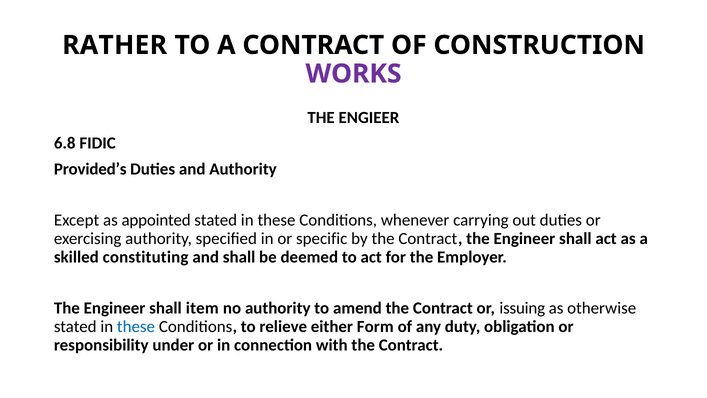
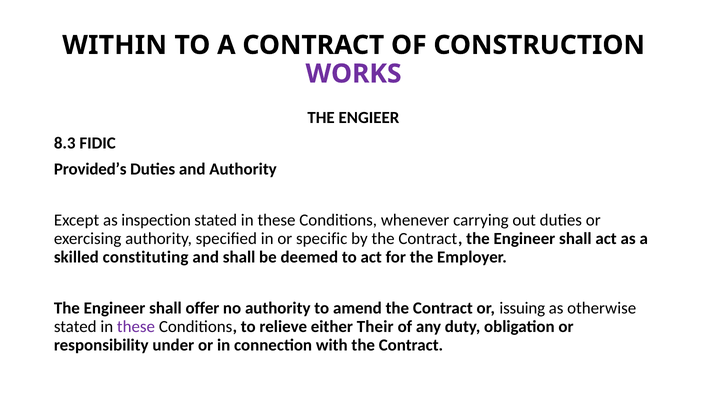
RATHER: RATHER -> WITHIN
6.8: 6.8 -> 8.3
appointed: appointed -> inspection
item: item -> offer
these at (136, 326) colour: blue -> purple
Form: Form -> Their
